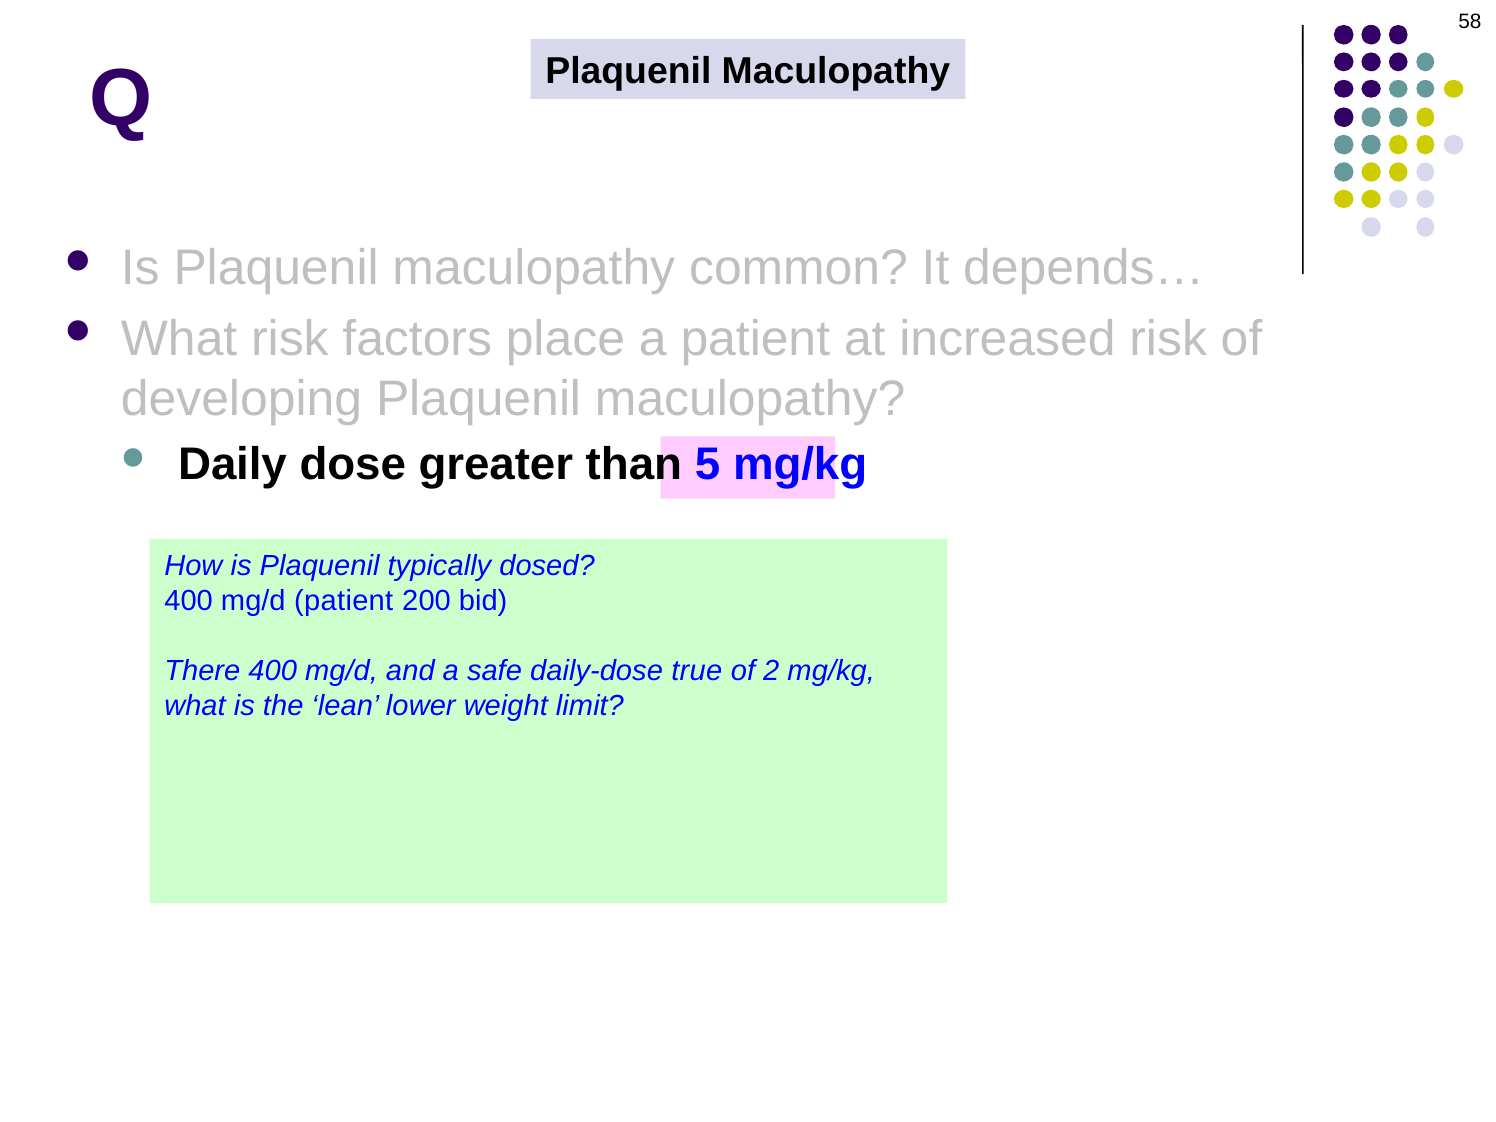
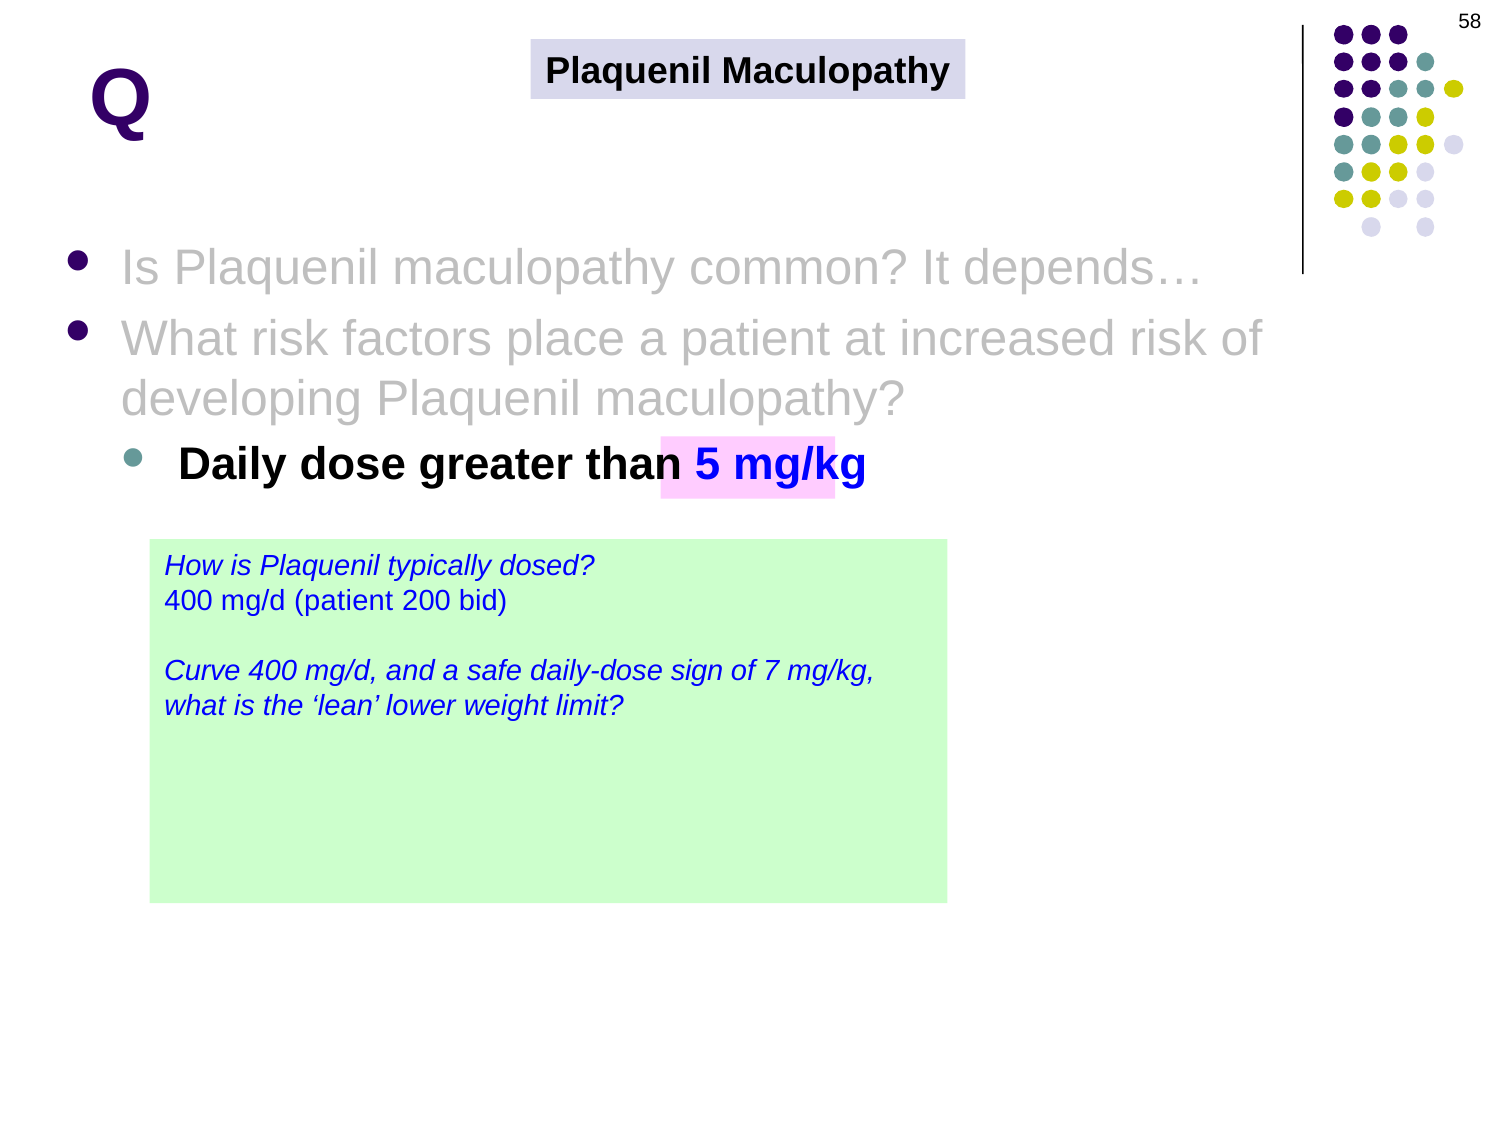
There: There -> Curve
true: true -> sign
2: 2 -> 7
